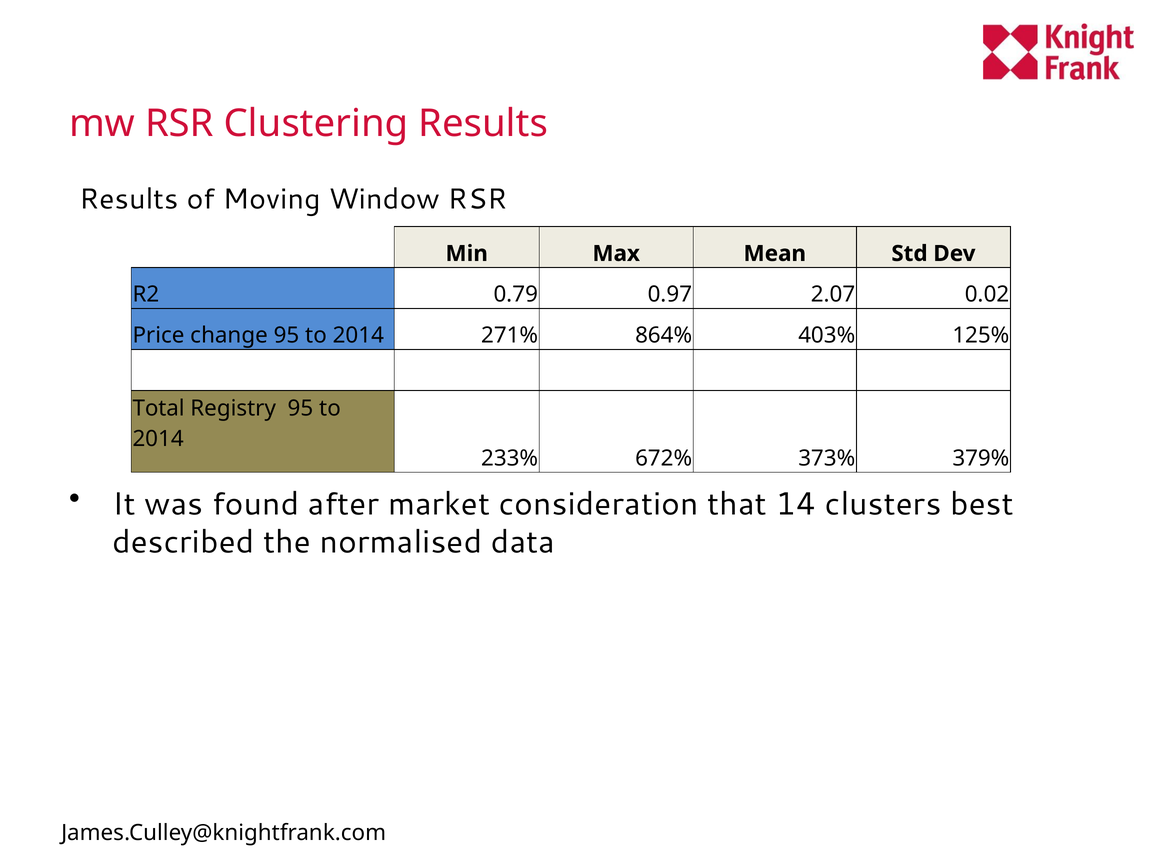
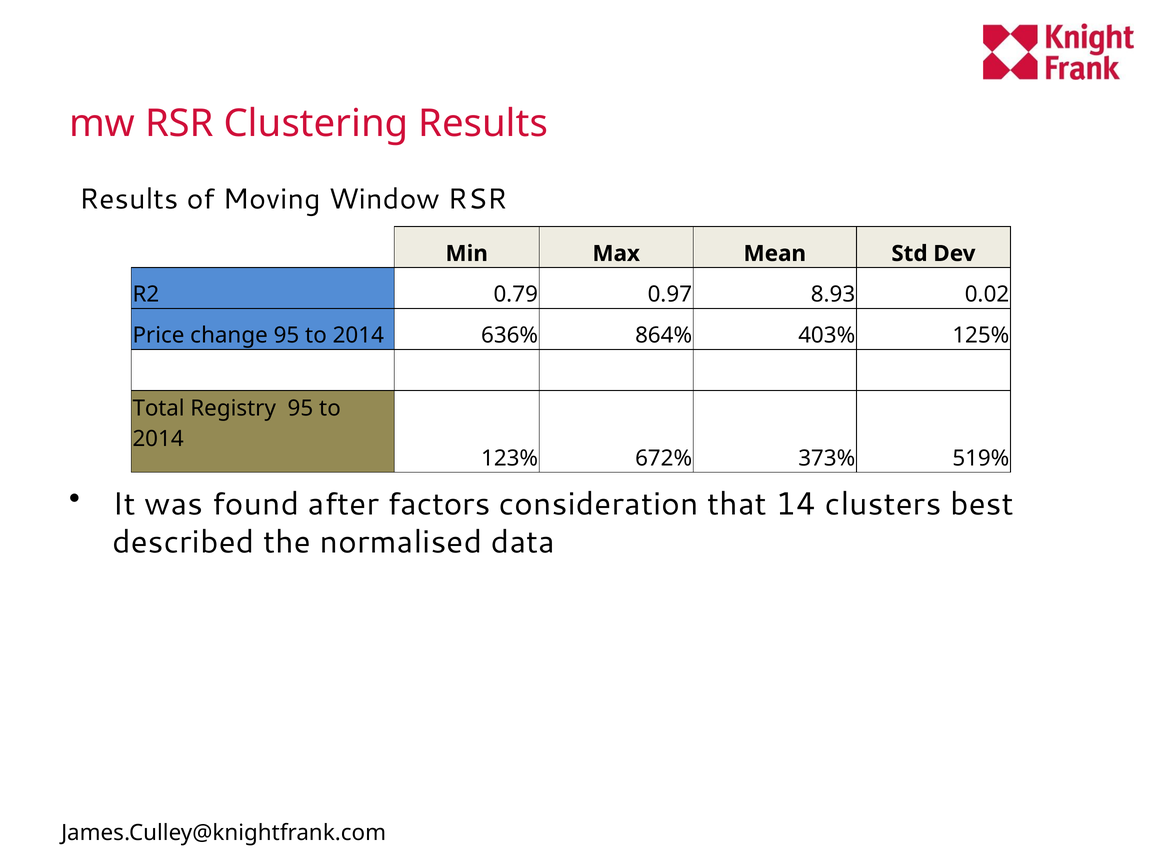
2.07: 2.07 -> 8.93
271%: 271% -> 636%
233%: 233% -> 123%
379%: 379% -> 519%
market: market -> factors
